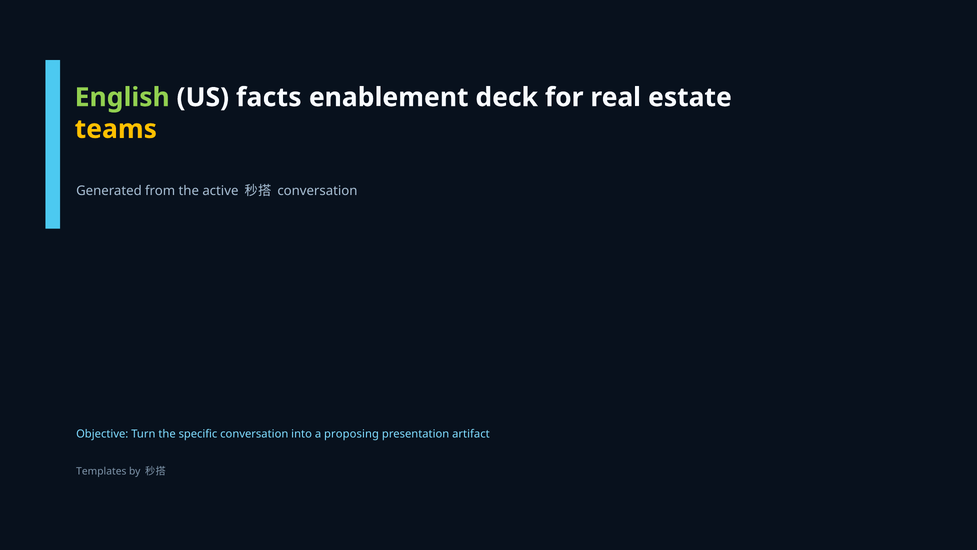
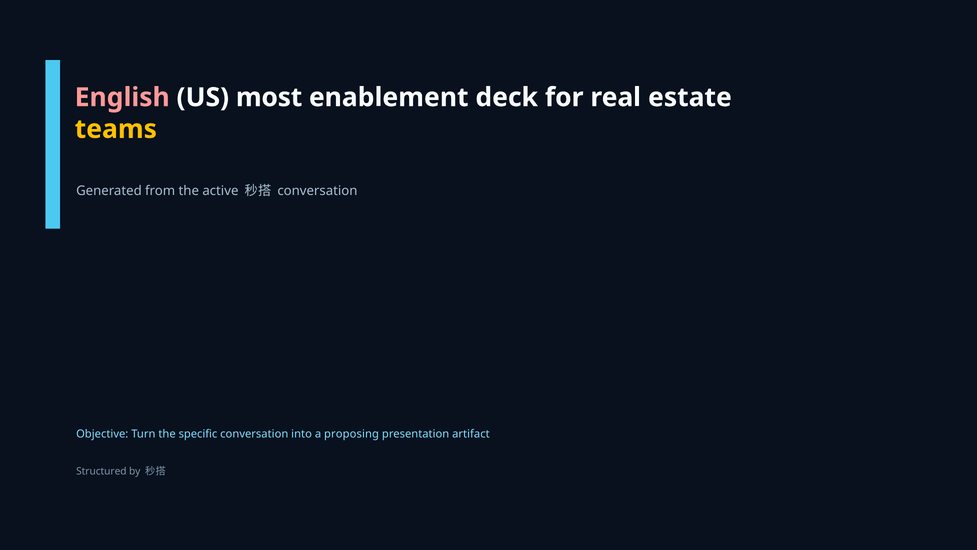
English colour: light green -> pink
facts: facts -> most
Templates: Templates -> Structured
